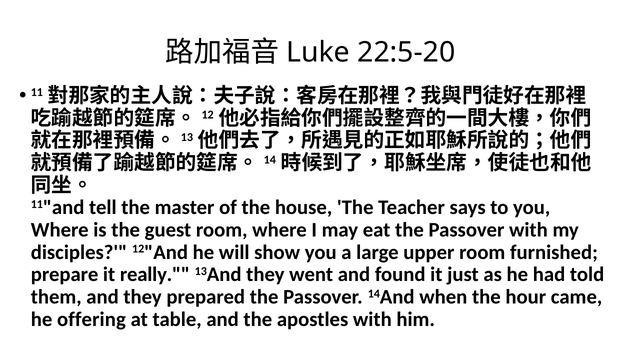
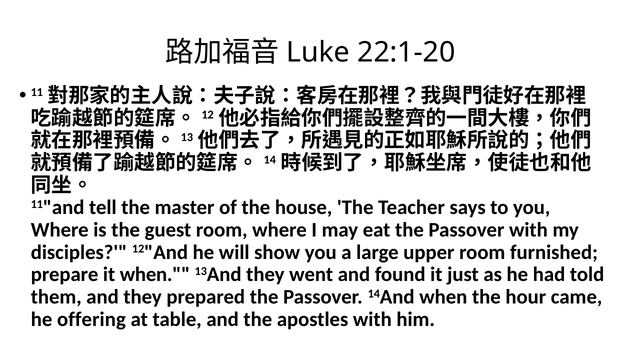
22:5-20: 22:5-20 -> 22:1-20
it really: really -> when
